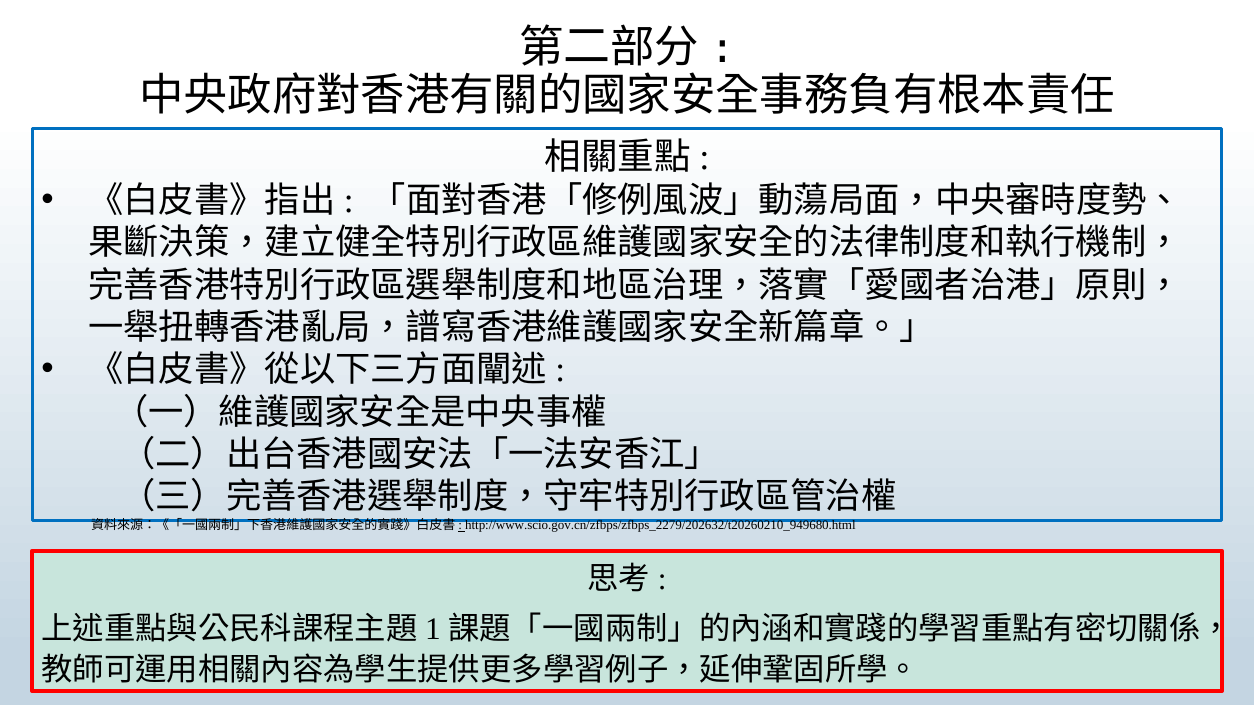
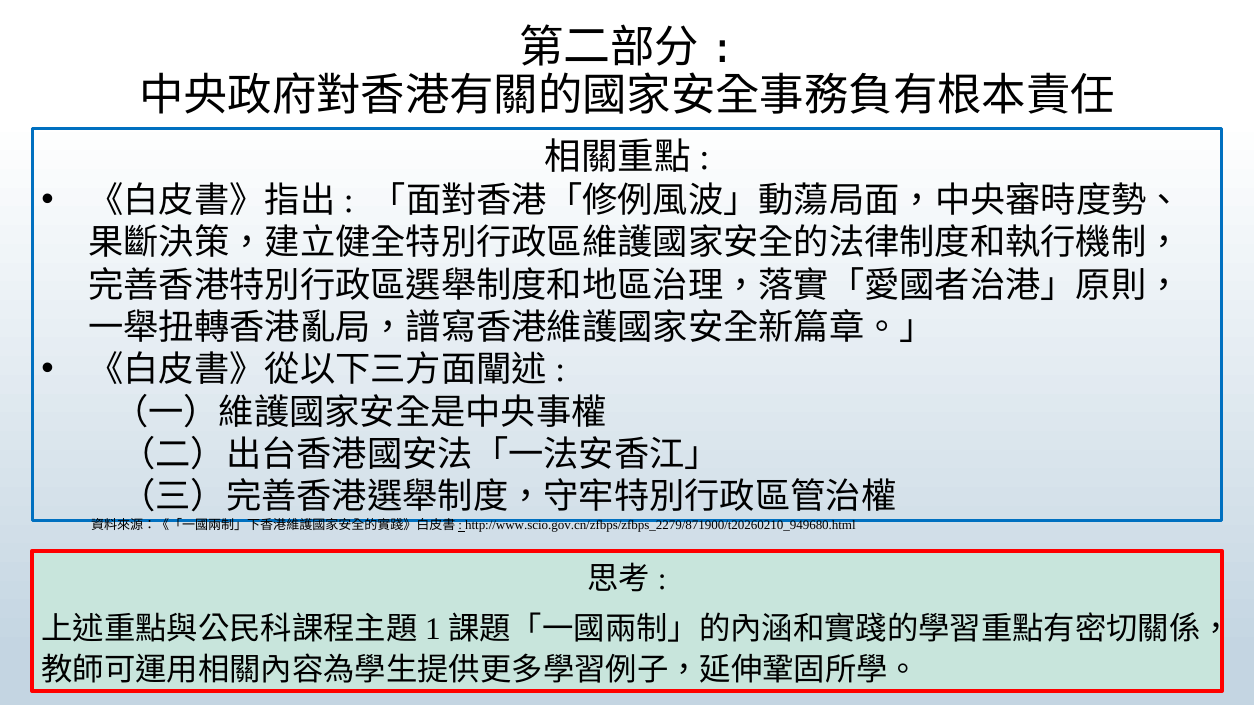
http://www.scio.gov.cn/zfbps/zfbps_2279/202632/t20260210_949680.html: http://www.scio.gov.cn/zfbps/zfbps_2279/202632/t20260210_949680.html -> http://www.scio.gov.cn/zfbps/zfbps_2279/871900/t20260210_949680.html
